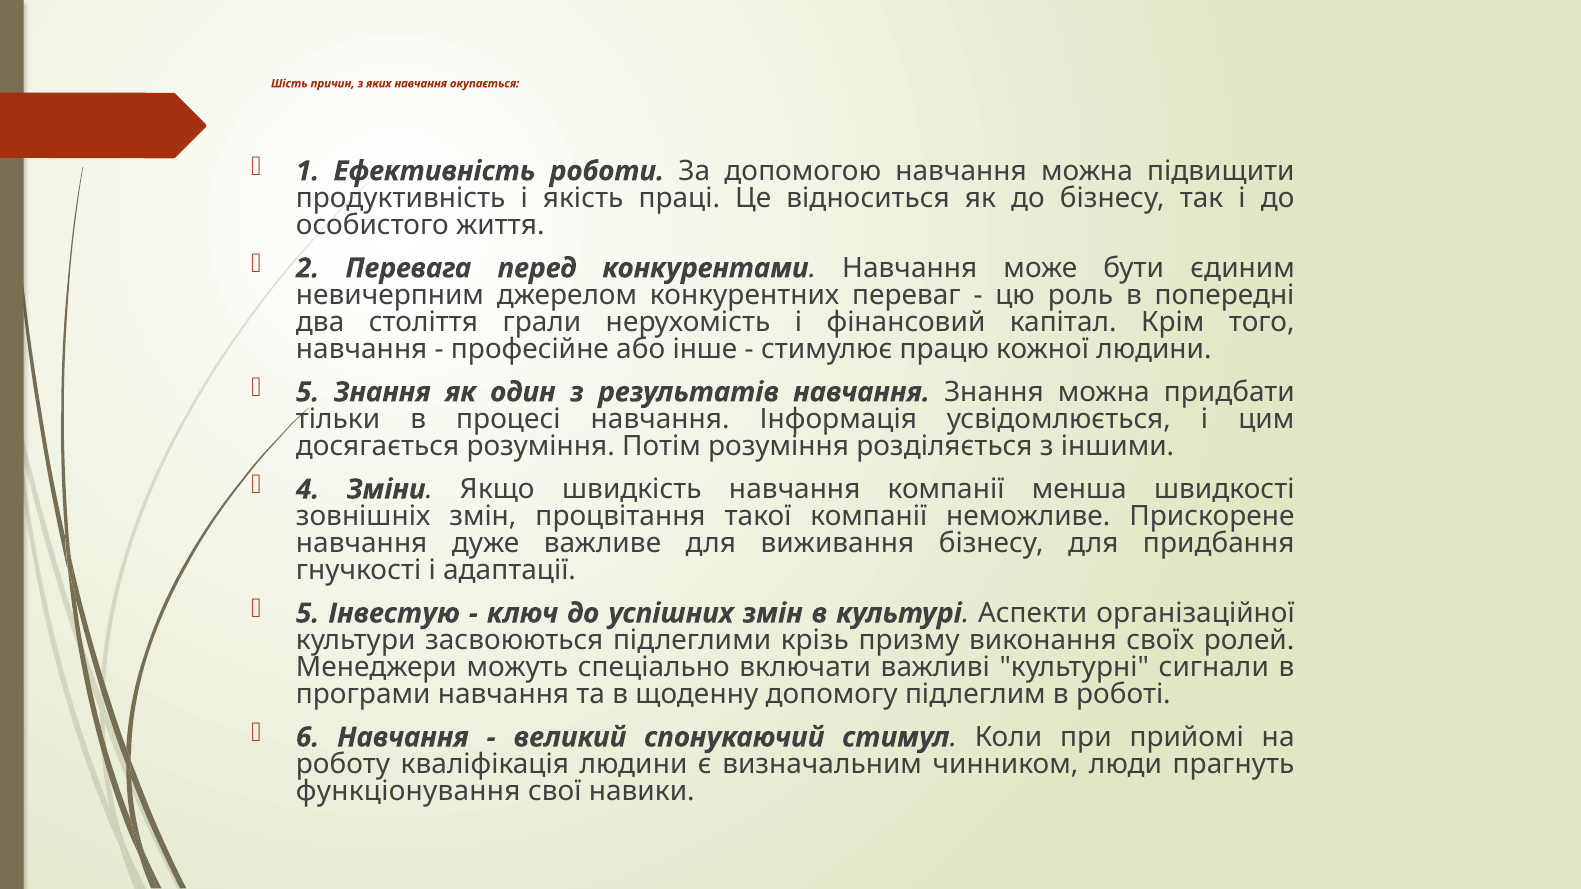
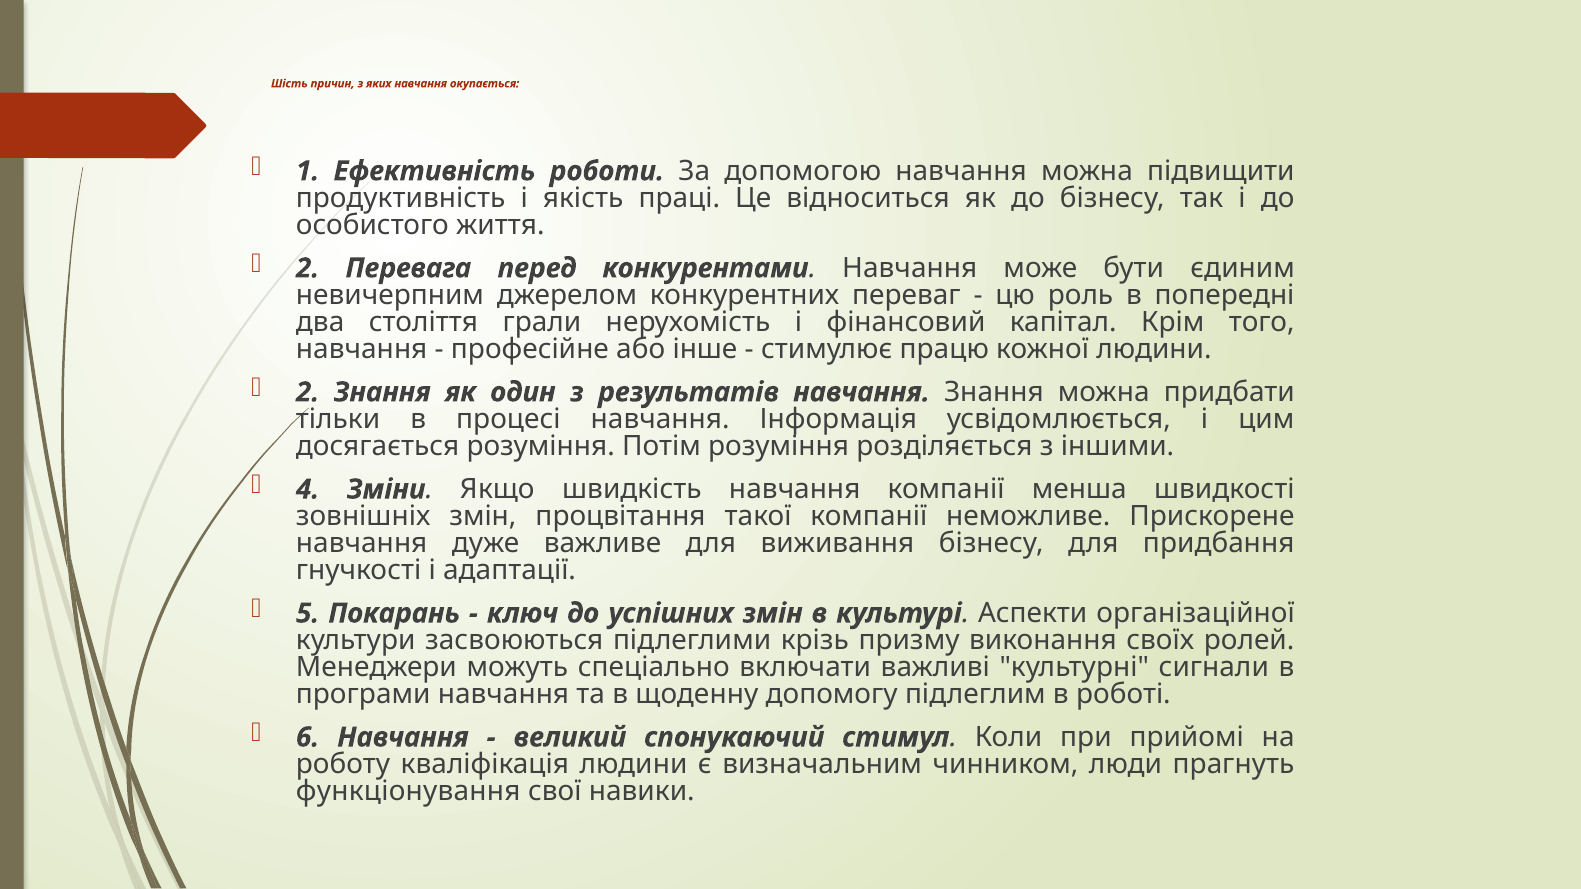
5 at (308, 392): 5 -> 2
Інвестую: Інвестую -> Покарань
